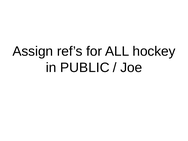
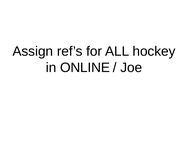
PUBLIC: PUBLIC -> ONLINE
